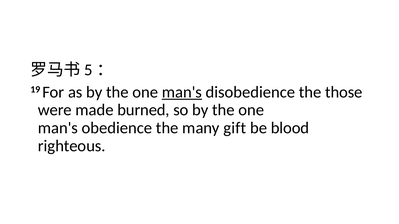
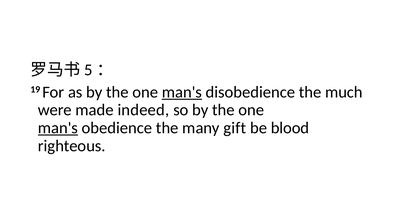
those: those -> much
burned: burned -> indeed
man's at (58, 128) underline: none -> present
